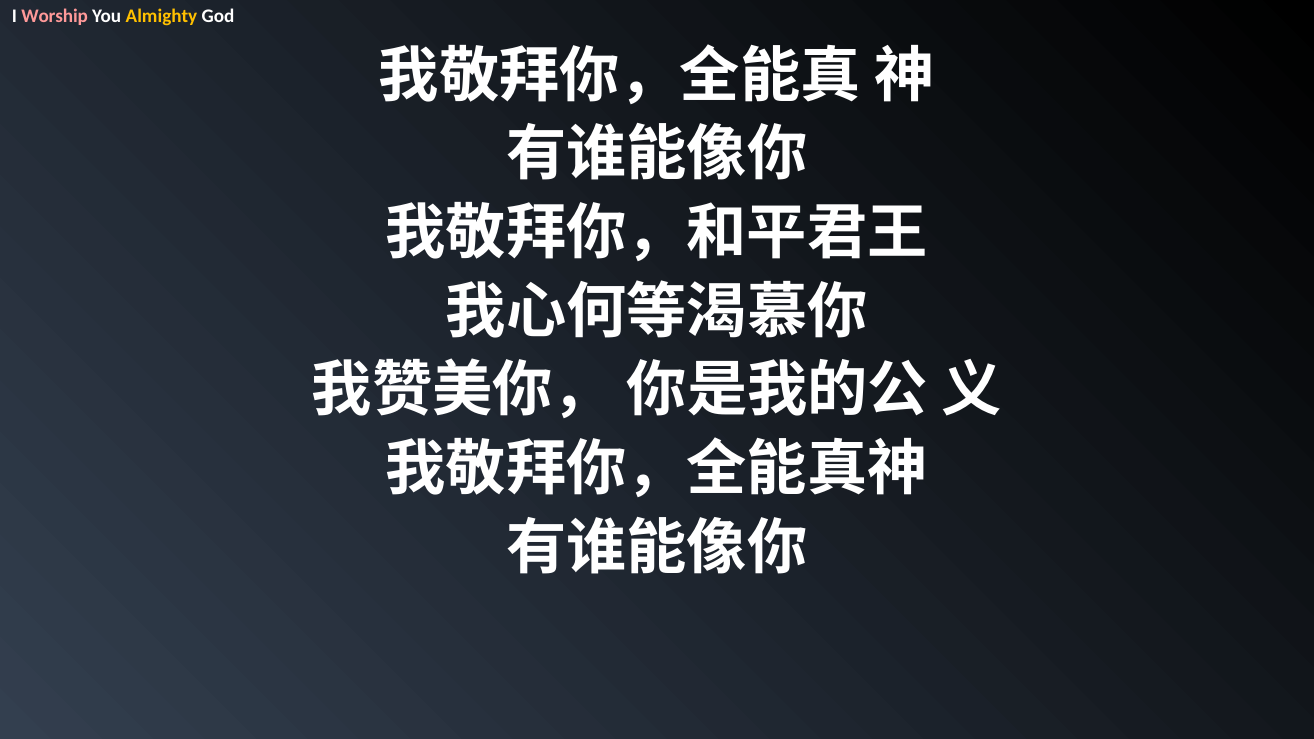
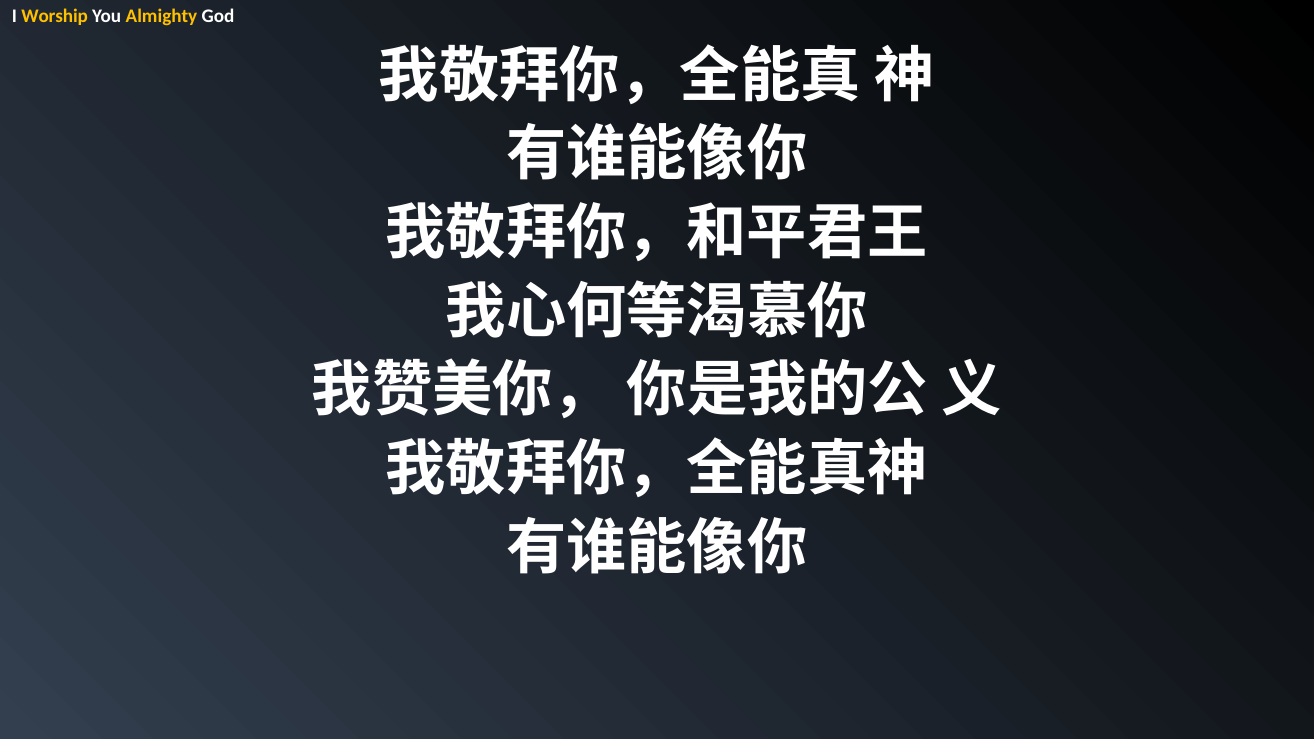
Worship colour: pink -> yellow
